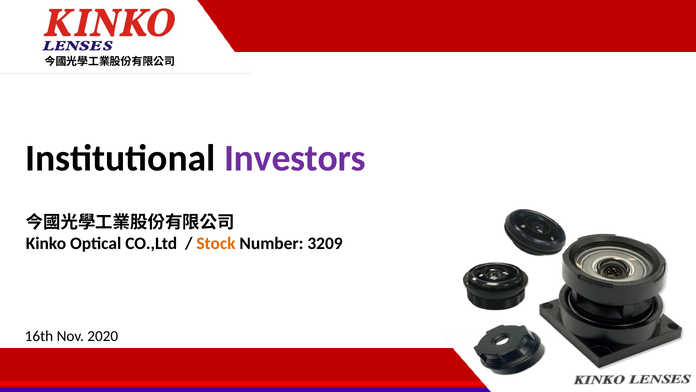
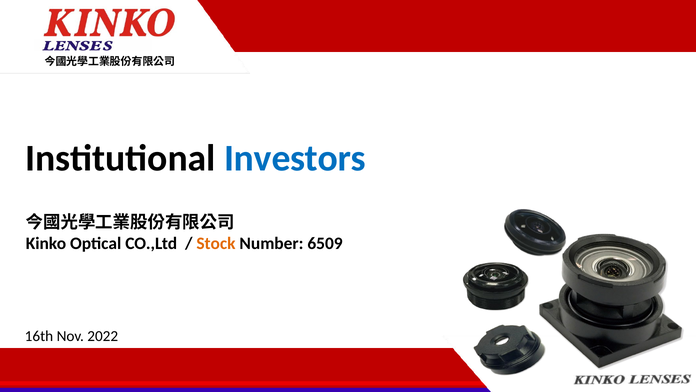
Investors colour: purple -> blue
3209: 3209 -> 6509
2020: 2020 -> 2022
